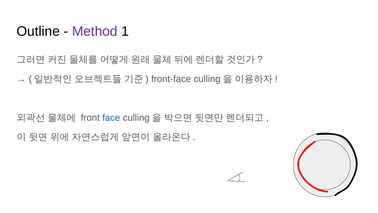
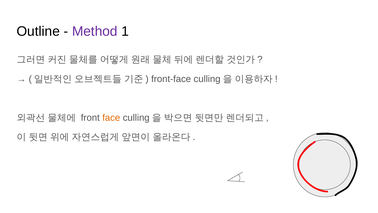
face colour: blue -> orange
